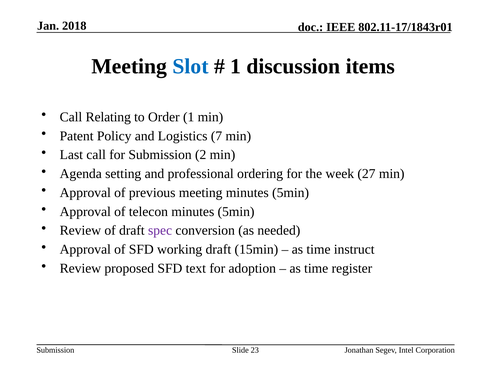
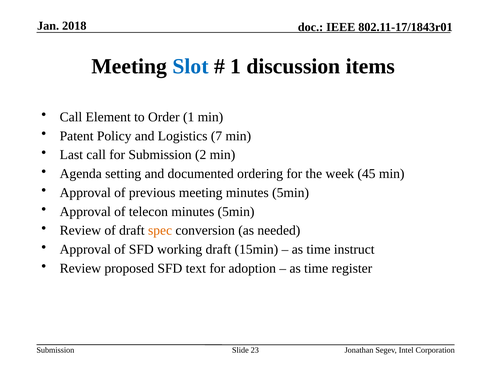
Relating: Relating -> Element
professional: professional -> documented
27: 27 -> 45
spec colour: purple -> orange
